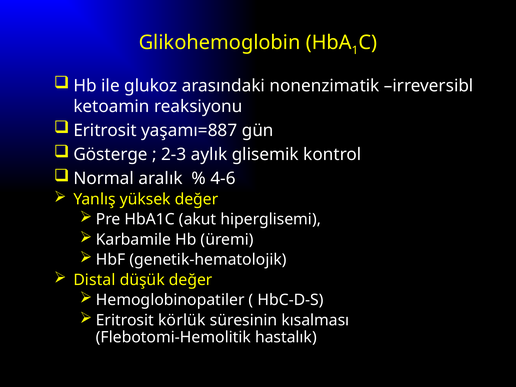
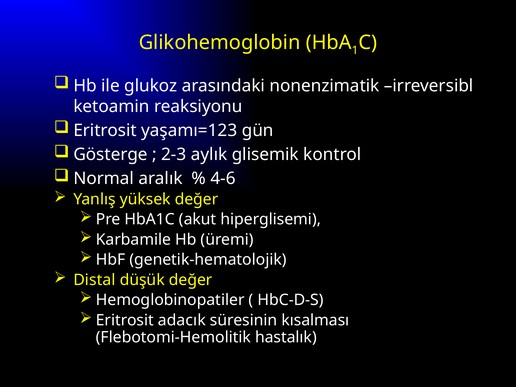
yaşamı=887: yaşamı=887 -> yaşamı=123
körlük: körlük -> adacık
